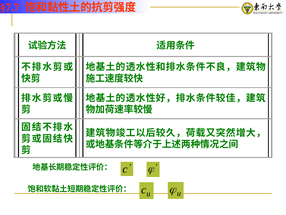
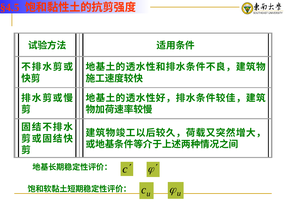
§7.7: §7.7 -> §4.5
